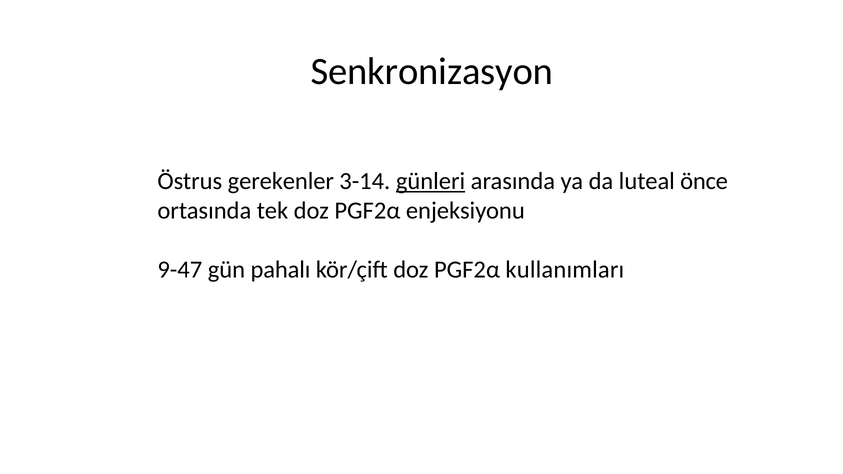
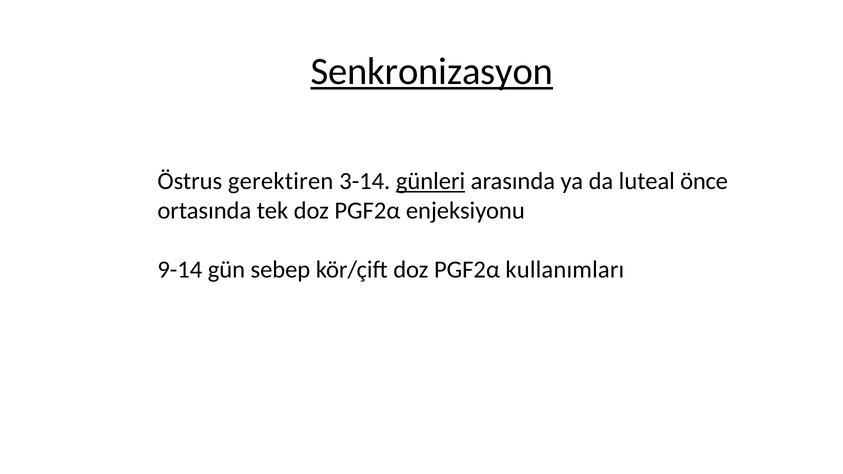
Senkronizasyon underline: none -> present
gerekenler: gerekenler -> gerektiren
9-47: 9-47 -> 9-14
pahalı: pahalı -> sebep
